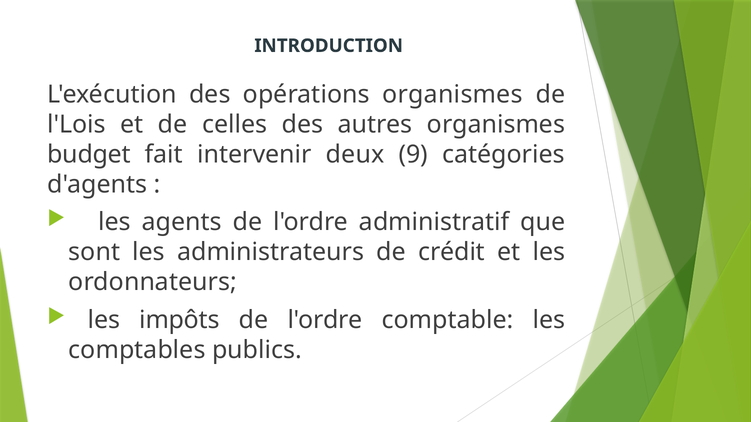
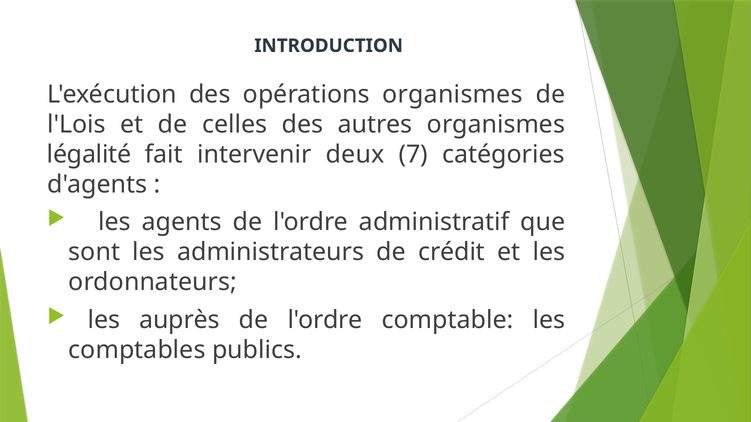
budget: budget -> légalité
9: 9 -> 7
impôts: impôts -> auprès
